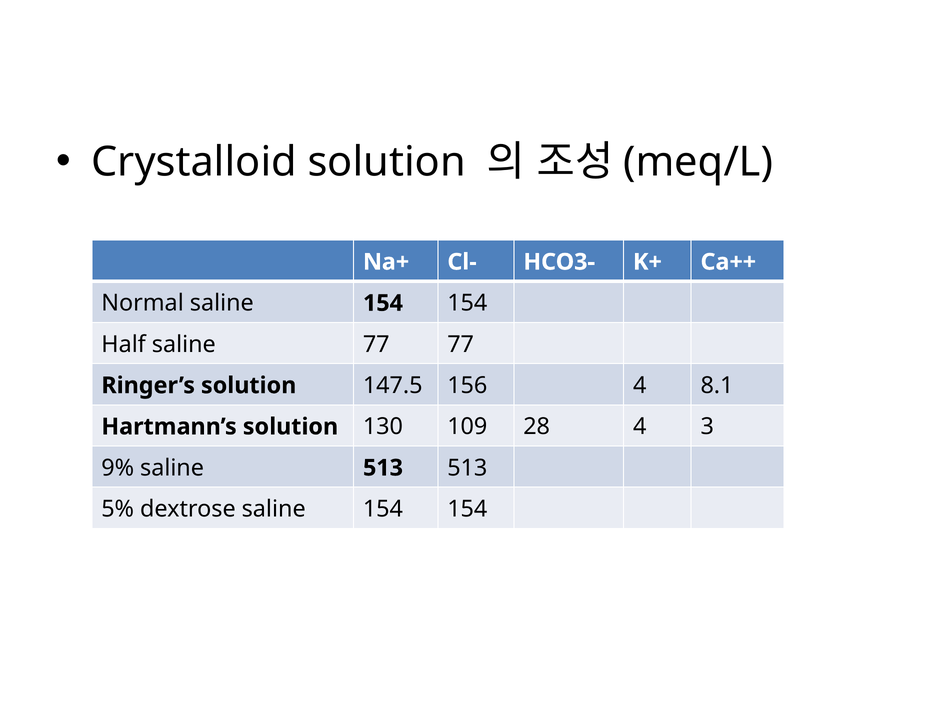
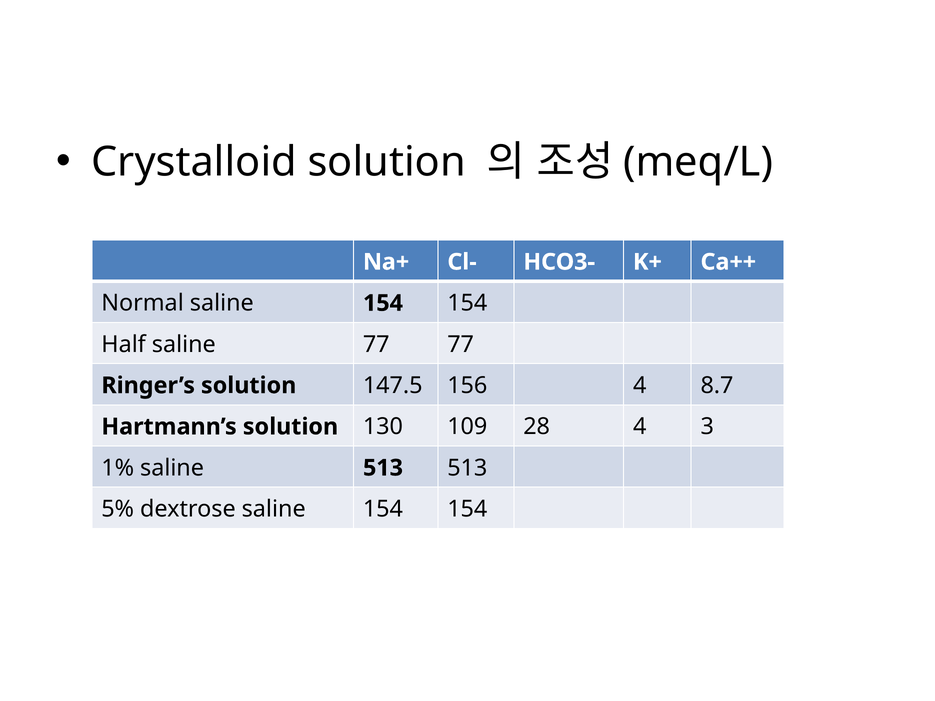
8.1: 8.1 -> 8.7
9%: 9% -> 1%
